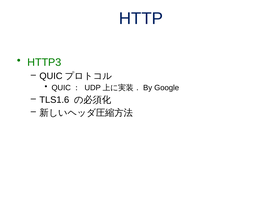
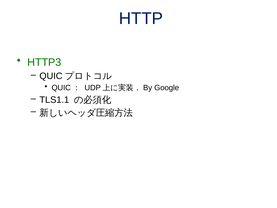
TLS1.6: TLS1.6 -> TLS1.1
